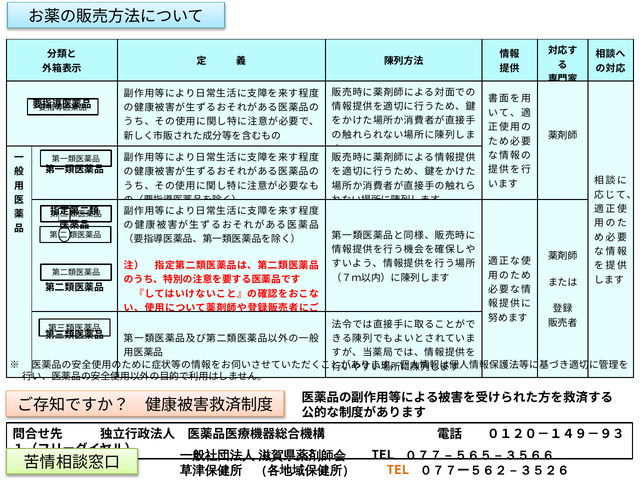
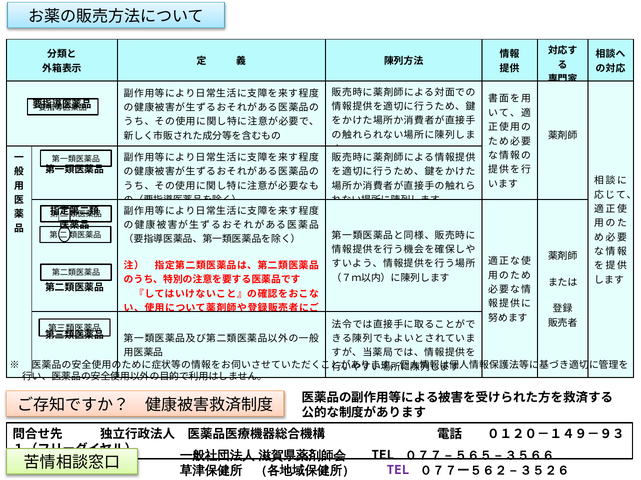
TEL at (398, 471) colour: orange -> purple
